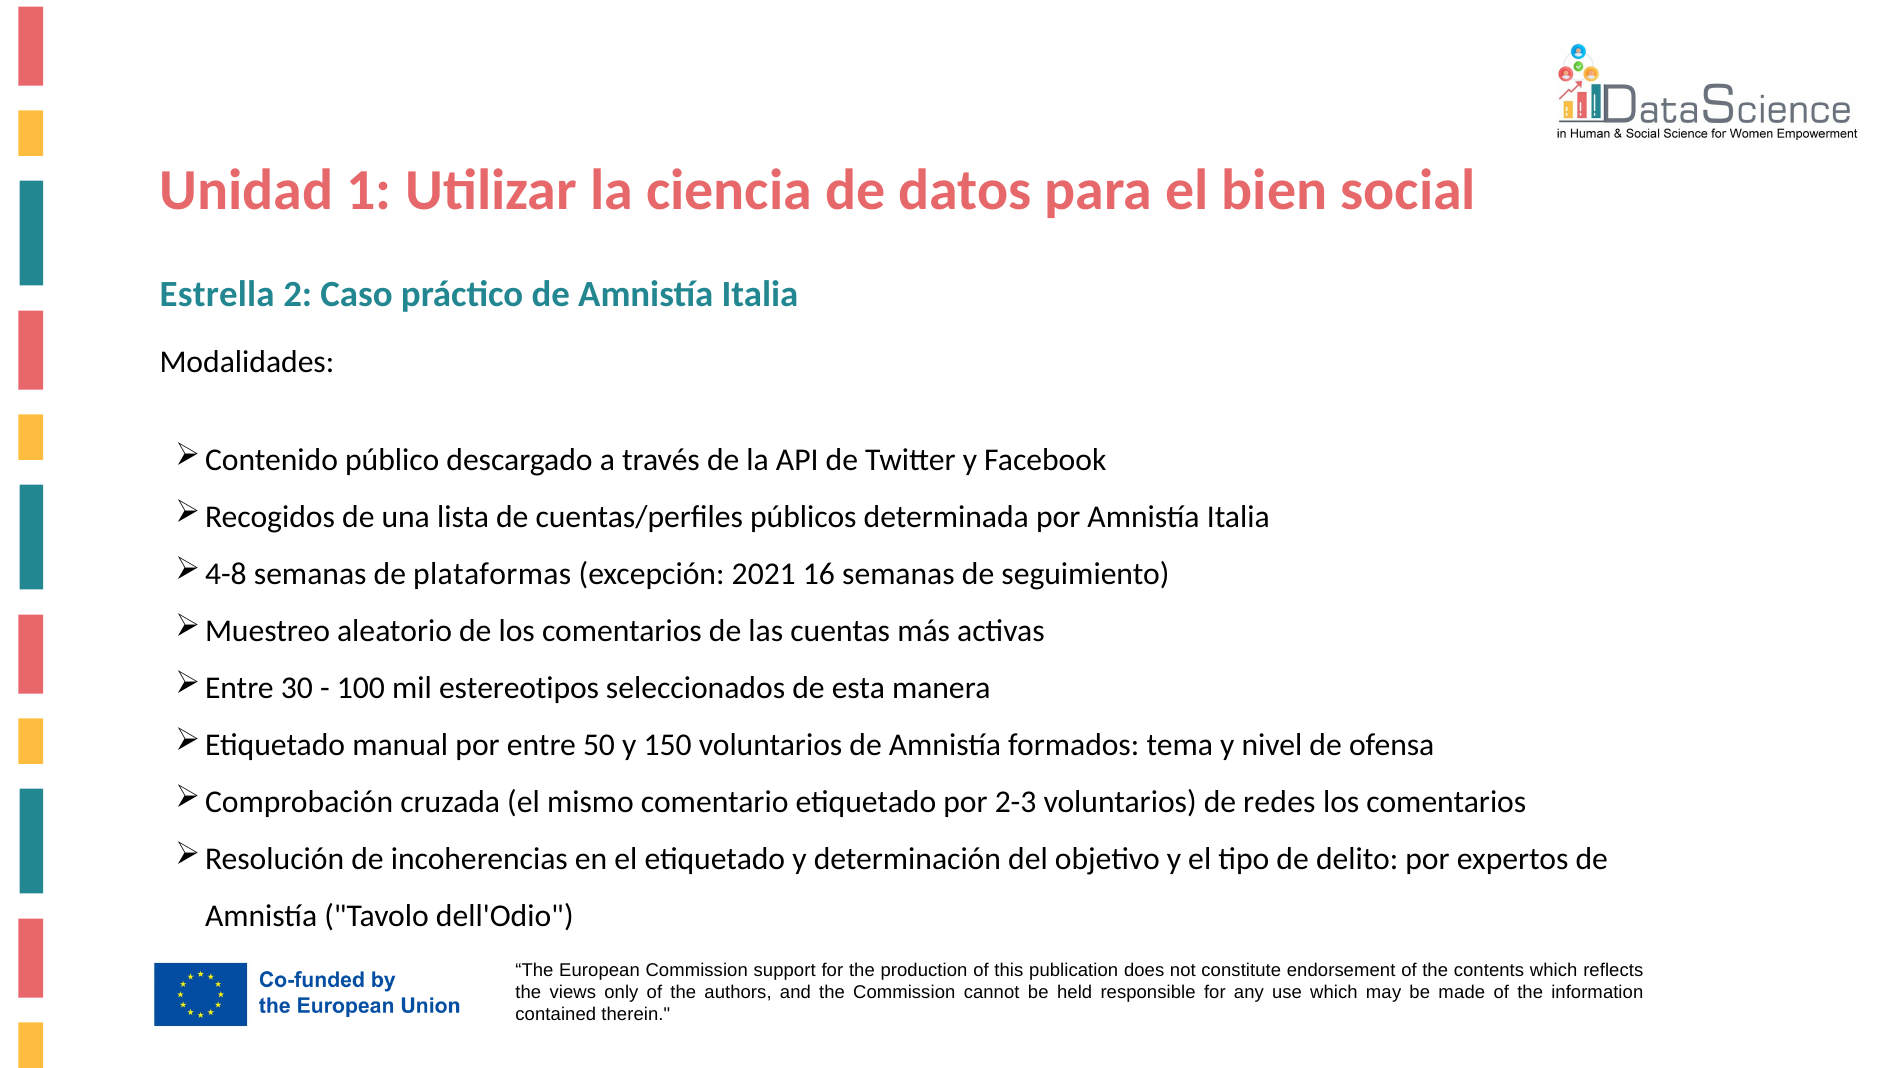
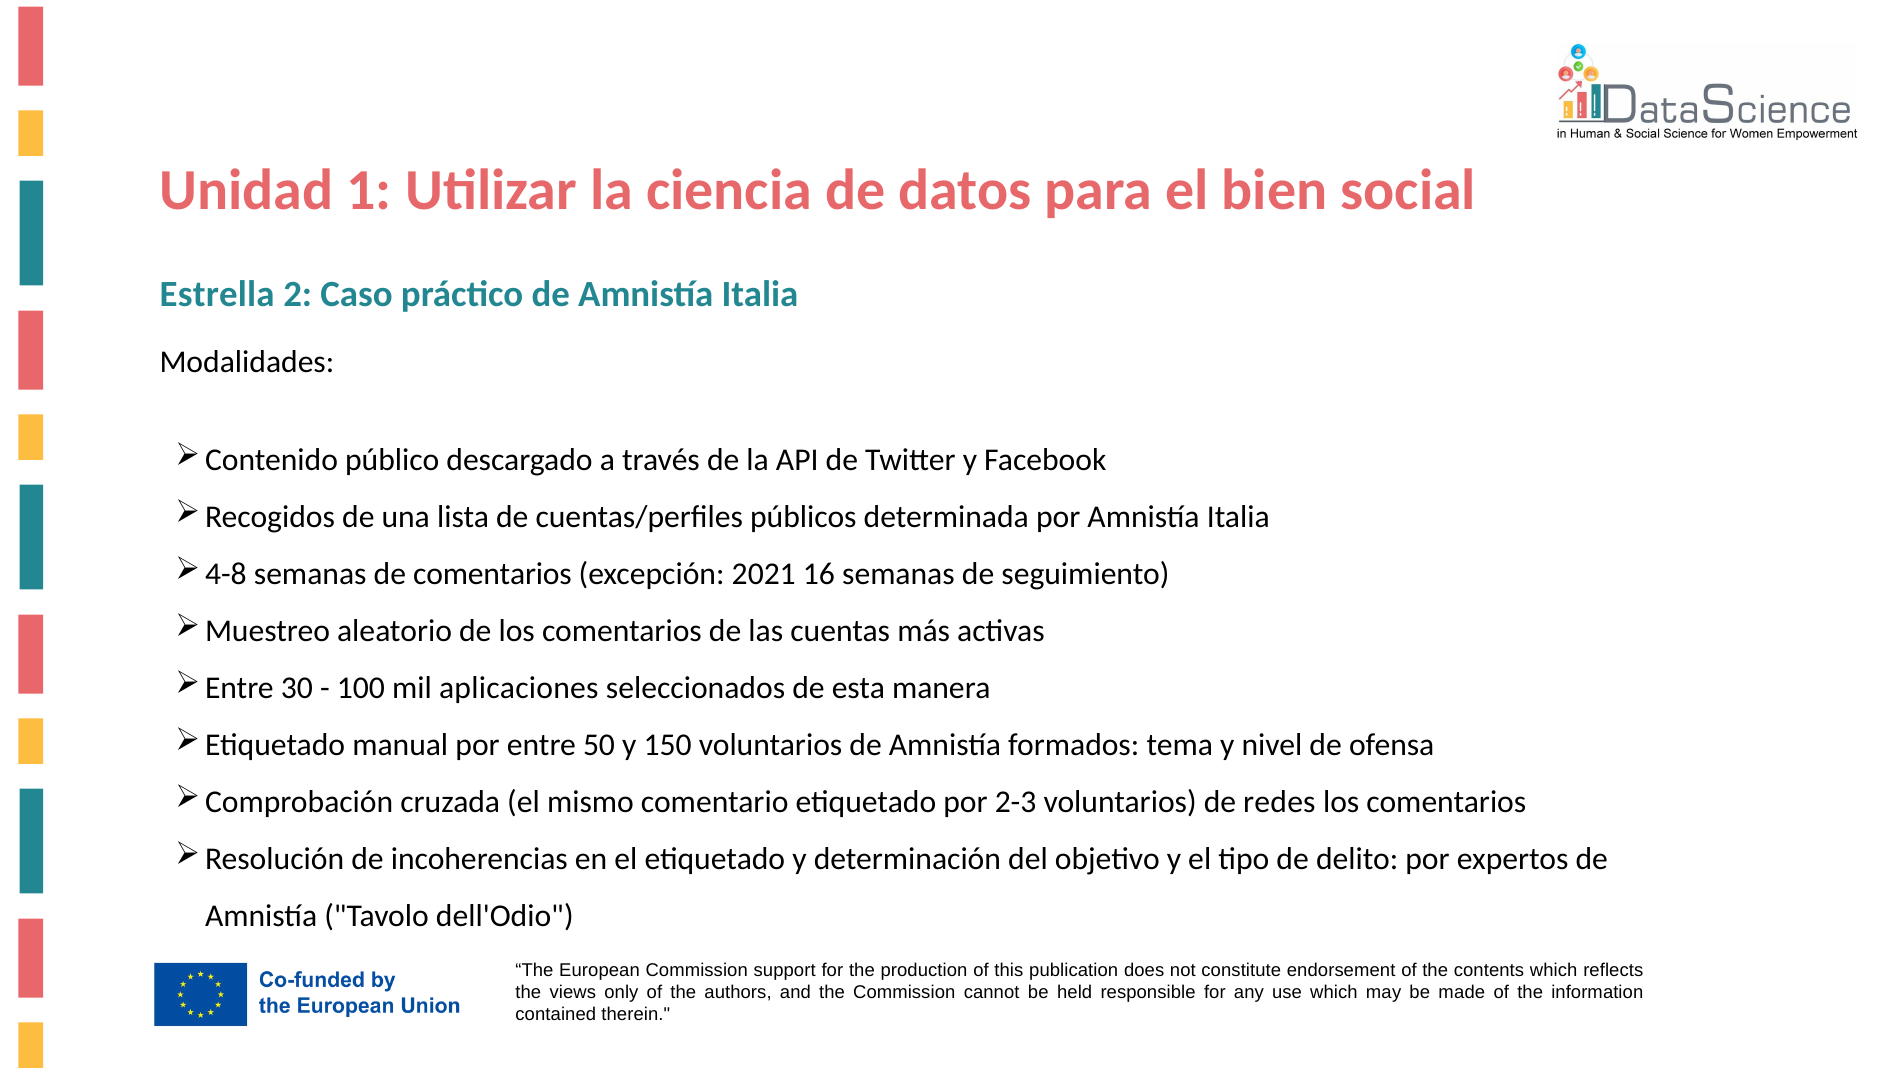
de plataformas: plataformas -> comentarios
estereotipos: estereotipos -> aplicaciones
